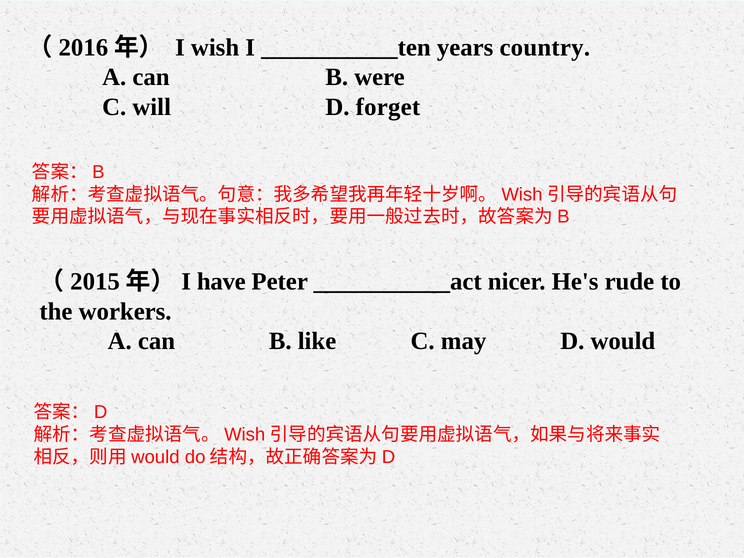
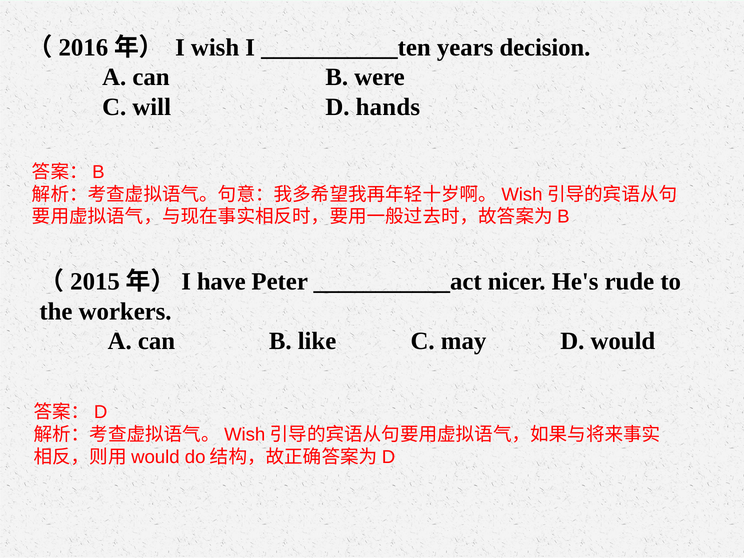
country: country -> decision
forget: forget -> hands
